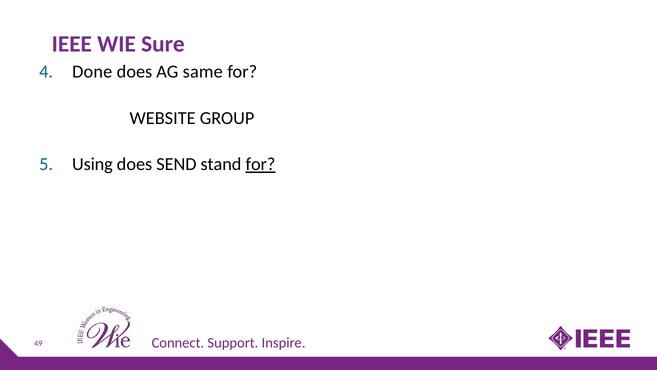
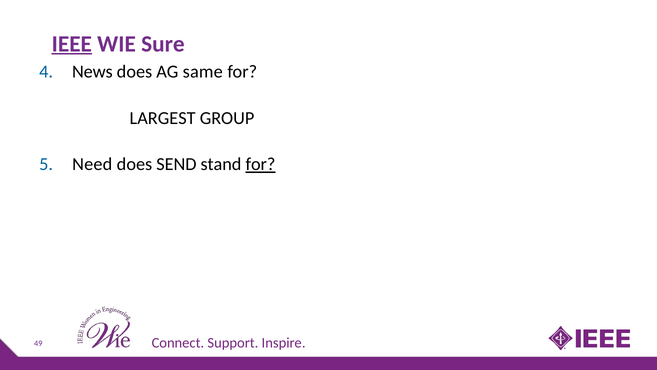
IEEE underline: none -> present
Done: Done -> News
WEBSITE: WEBSITE -> LARGEST
Using: Using -> Need
